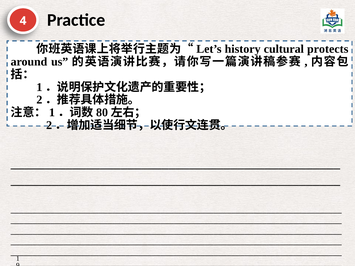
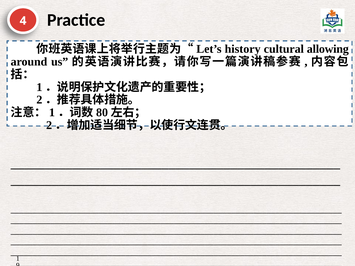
protects: protects -> allowing
